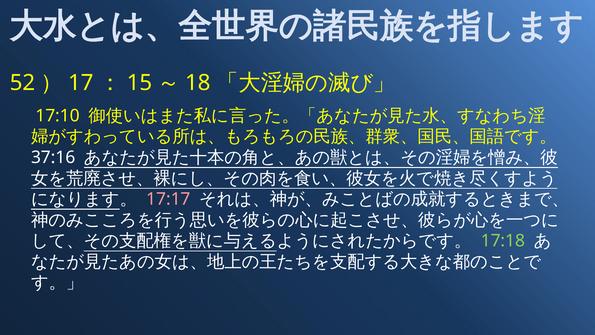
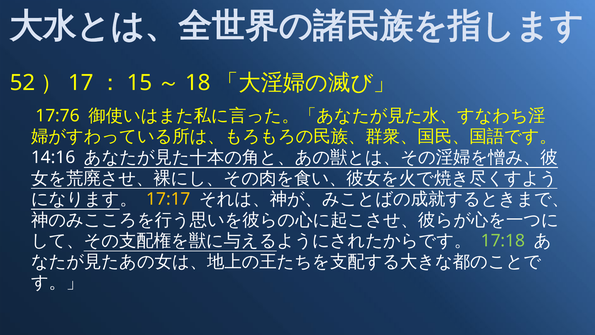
17:10: 17:10 -> 17:76
37:16: 37:16 -> 14:16
17:17 colour: pink -> yellow
